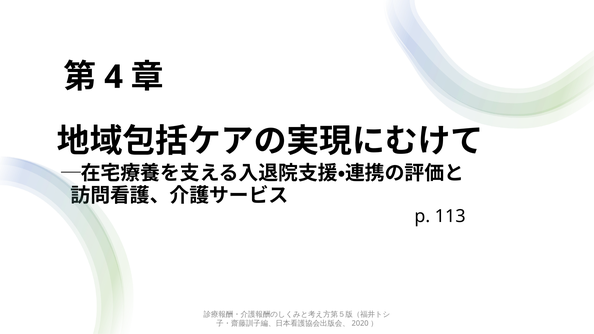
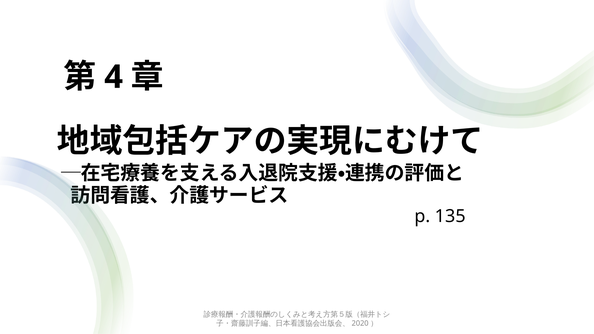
113: 113 -> 135
